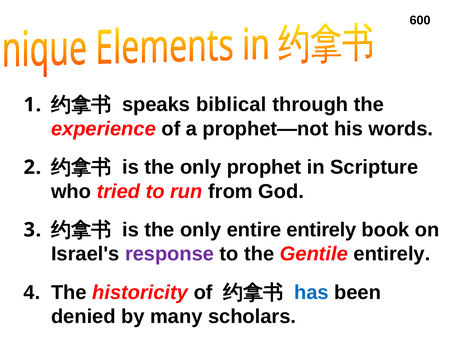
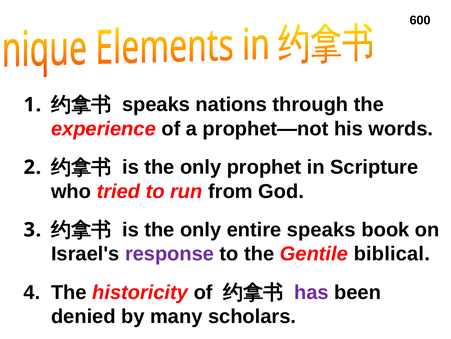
biblical: biblical -> nations
entire entirely: entirely -> speaks
Gentile entirely: entirely -> biblical
has colour: blue -> purple
